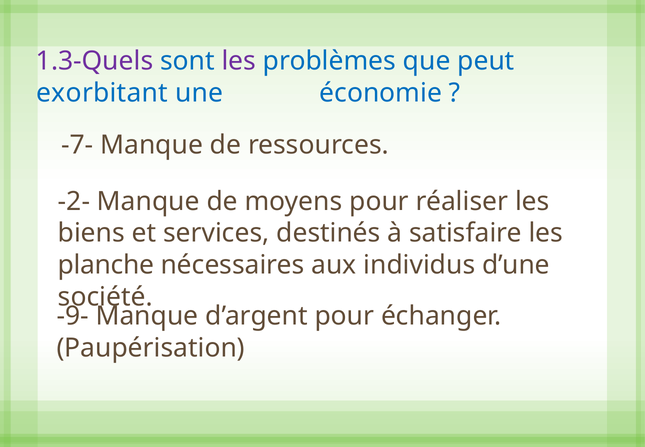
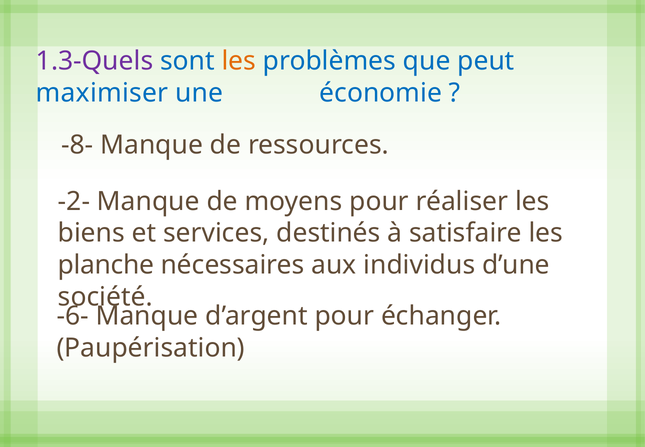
les at (239, 61) colour: purple -> orange
exorbitant: exorbitant -> maximiser
-7-: -7- -> -8-
-9-: -9- -> -6-
